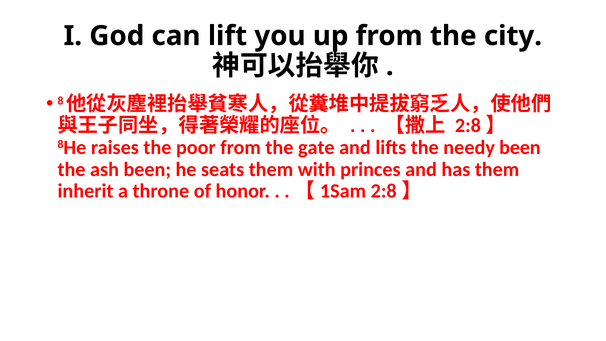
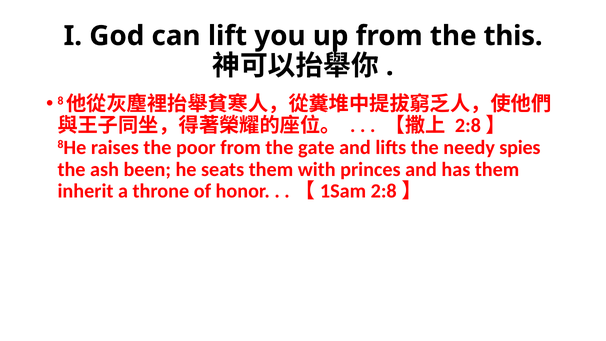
city: city -> this
needy been: been -> spies
